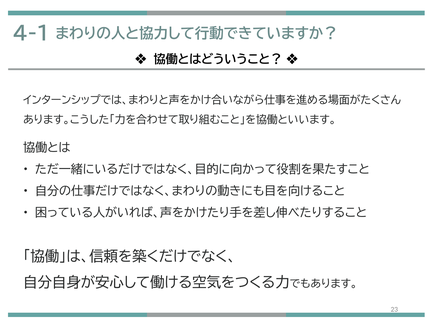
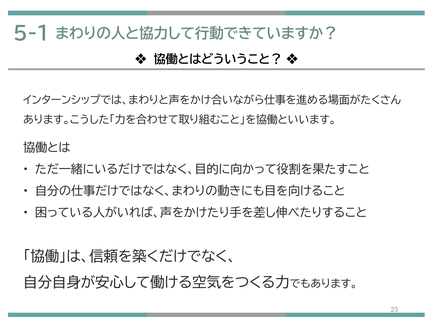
4-1: 4-1 -> 5-1
